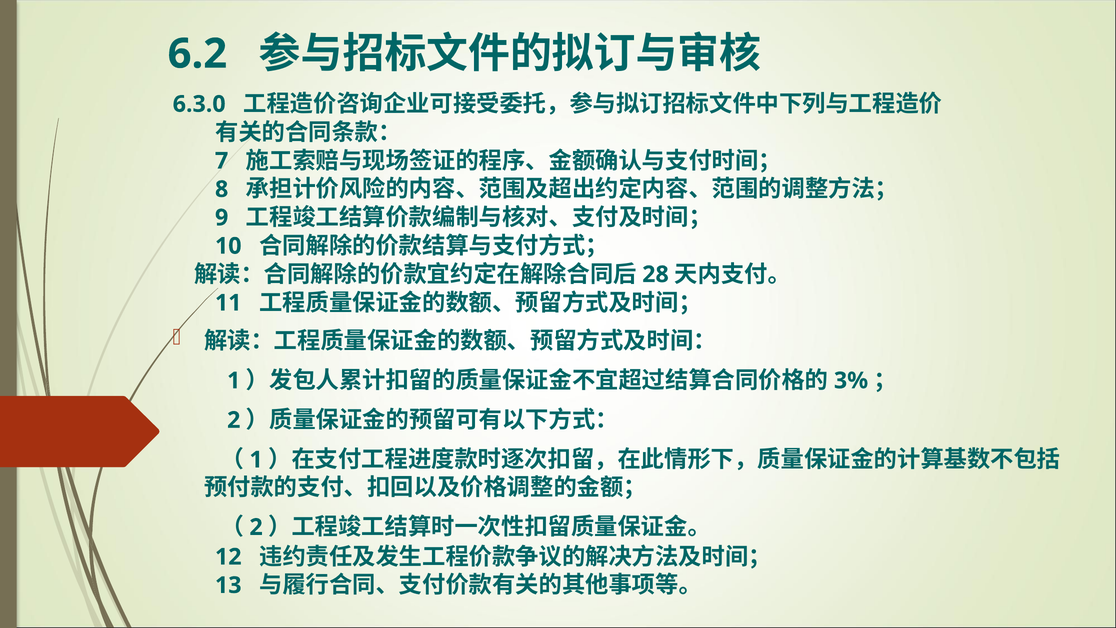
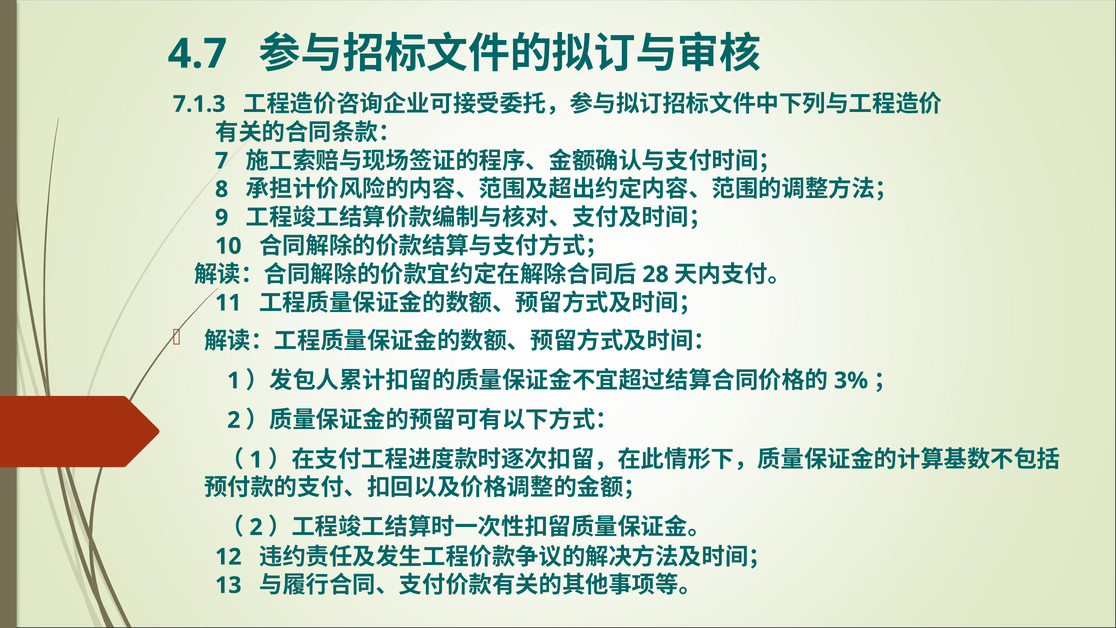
6.2: 6.2 -> 4.7
6.3.0: 6.3.0 -> 7.1.3
